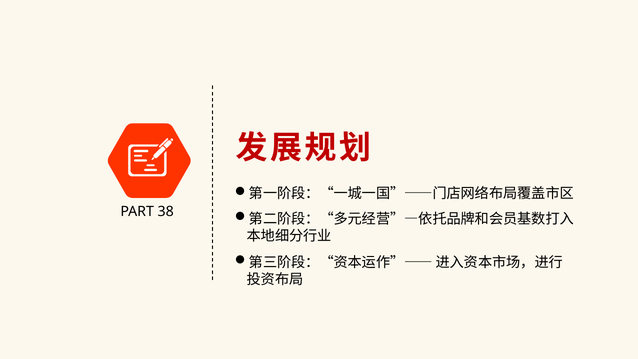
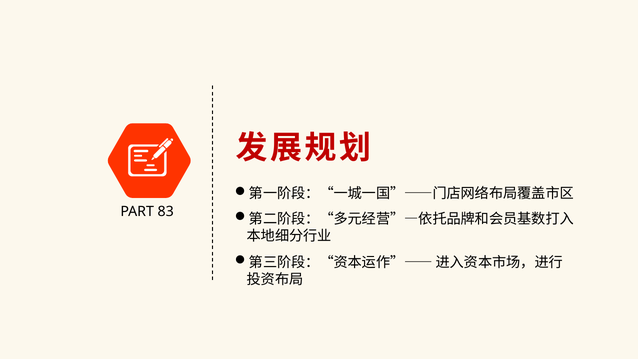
38: 38 -> 83
